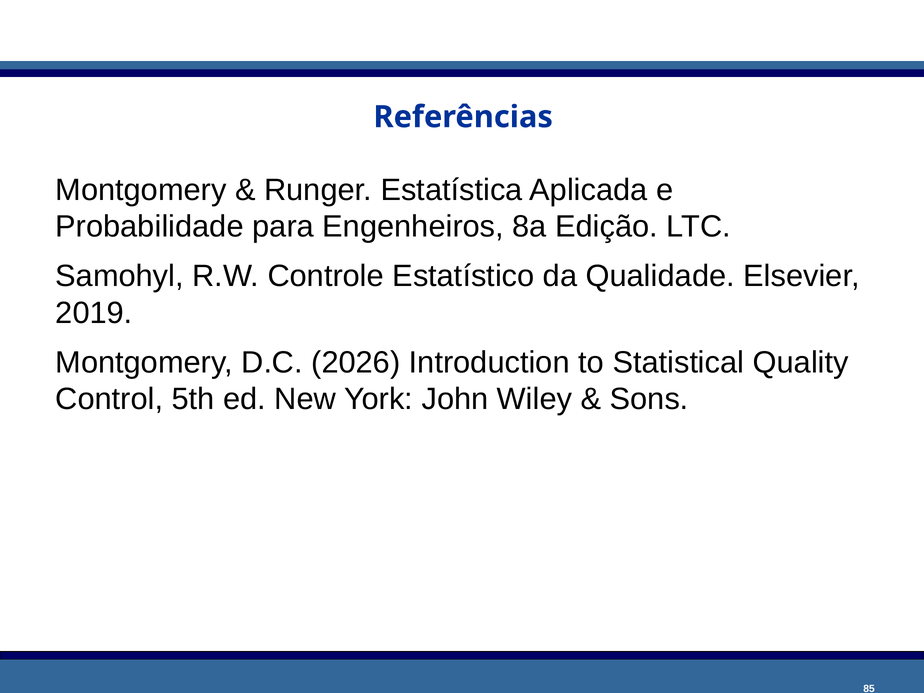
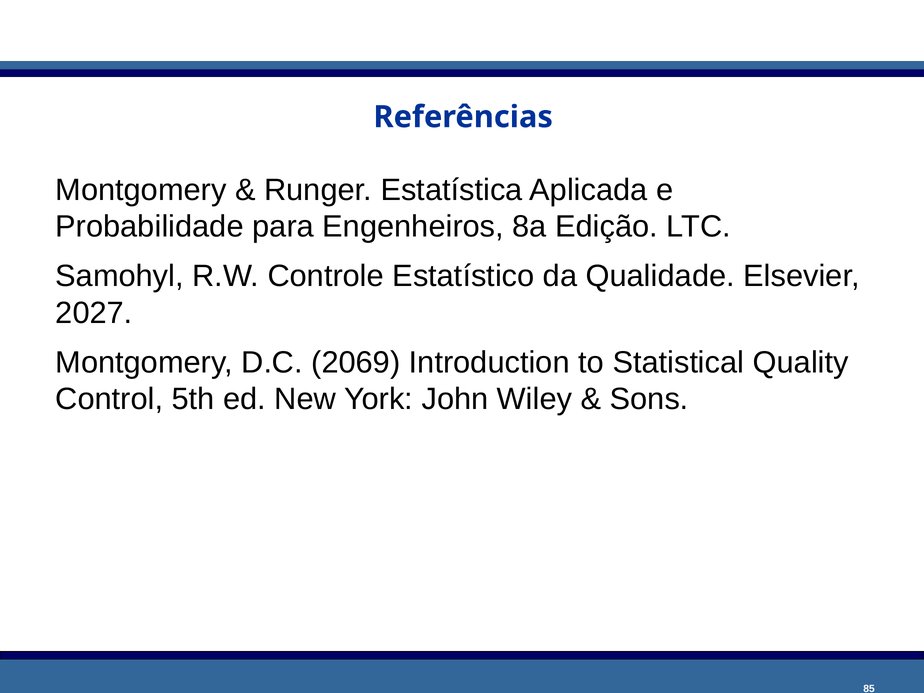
2019: 2019 -> 2027
2026: 2026 -> 2069
